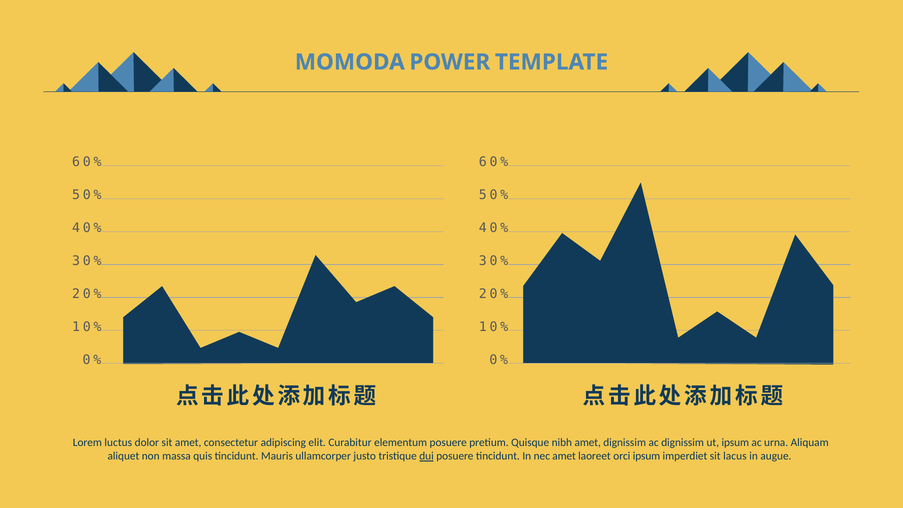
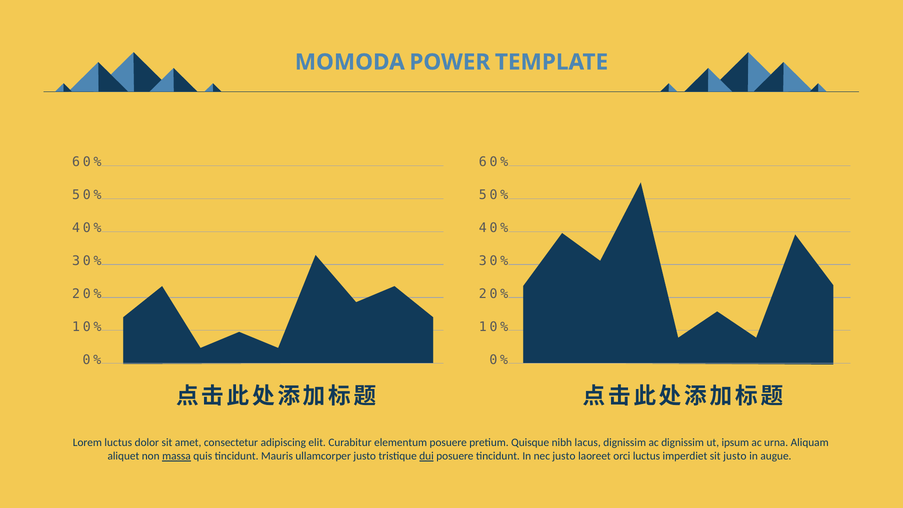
nibh amet: amet -> lacus
massa underline: none -> present
nec amet: amet -> justo
orci ipsum: ipsum -> luctus
sit lacus: lacus -> justo
